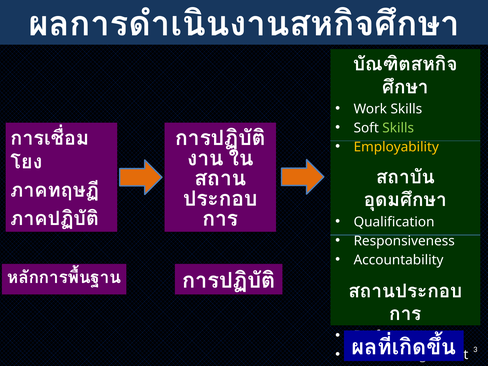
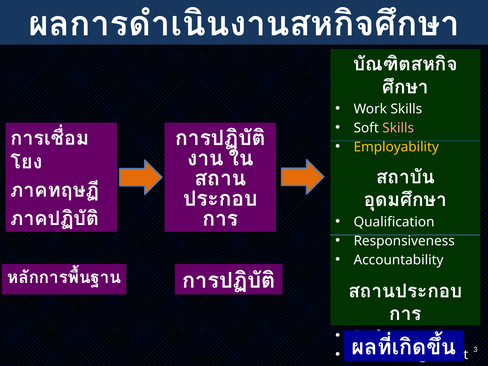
Skills at (398, 128) colour: light green -> pink
